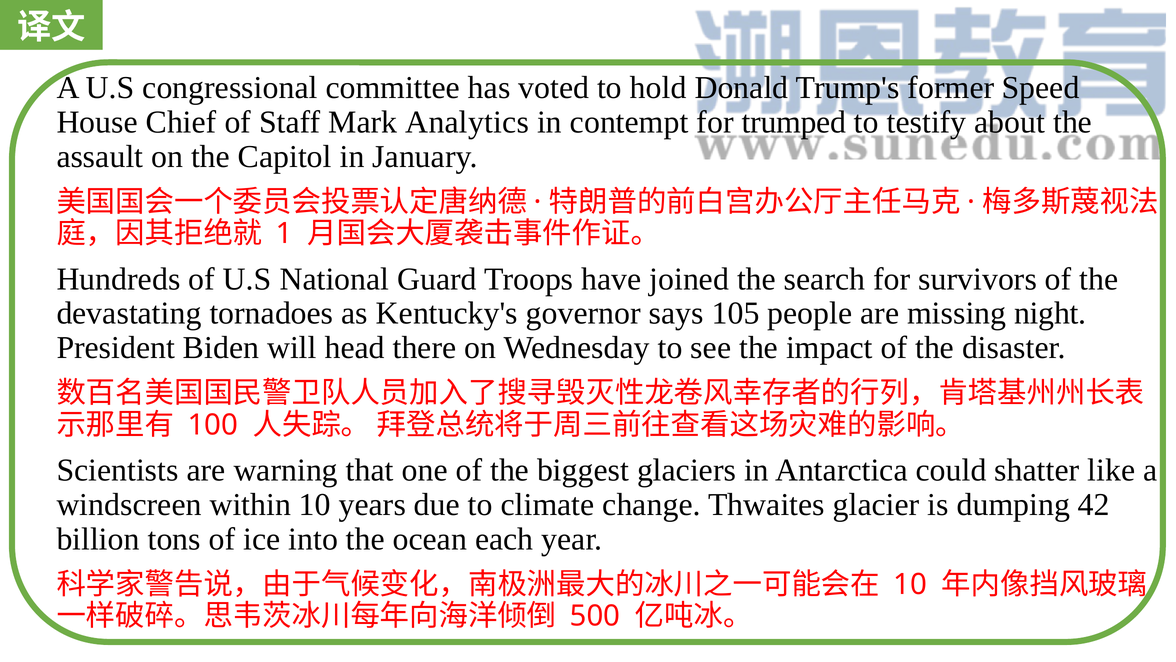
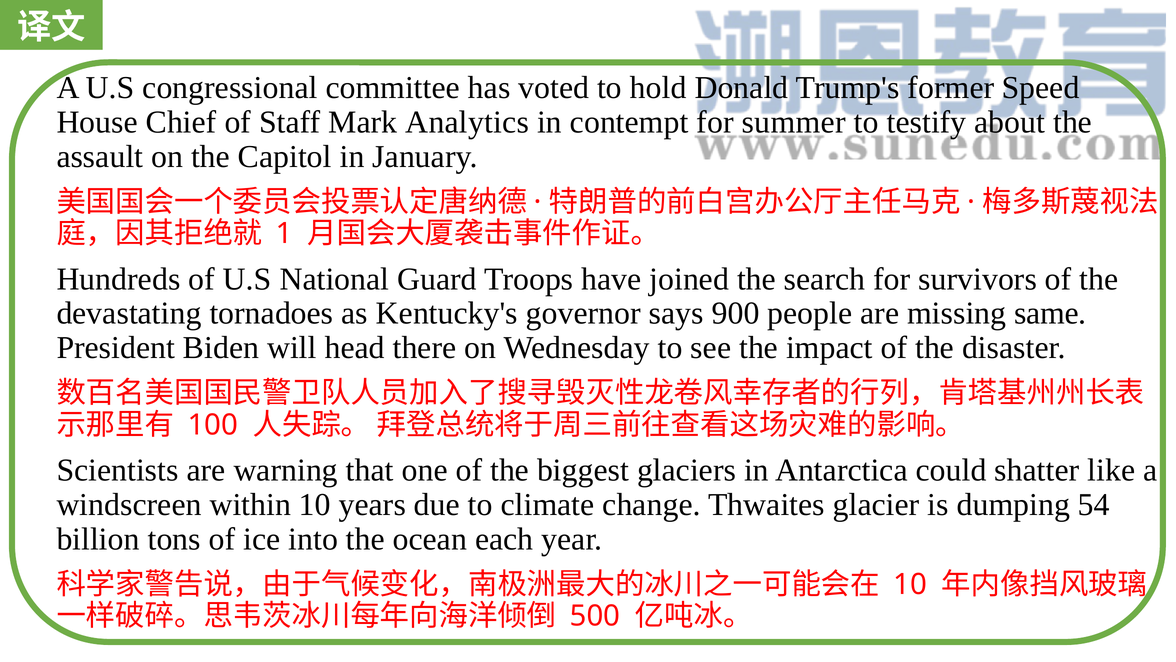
trumped: trumped -> summer
105: 105 -> 900
night: night -> same
42: 42 -> 54
